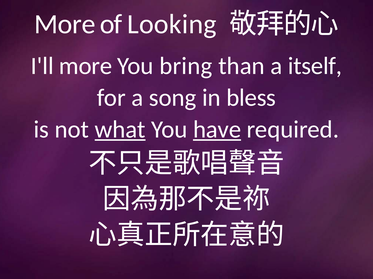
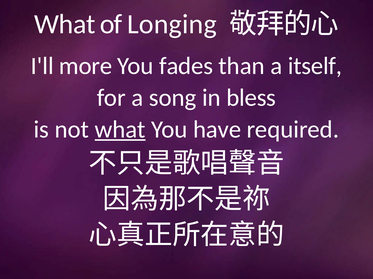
More at (65, 24): More -> What
Looking: Looking -> Longing
bring: bring -> fades
have underline: present -> none
